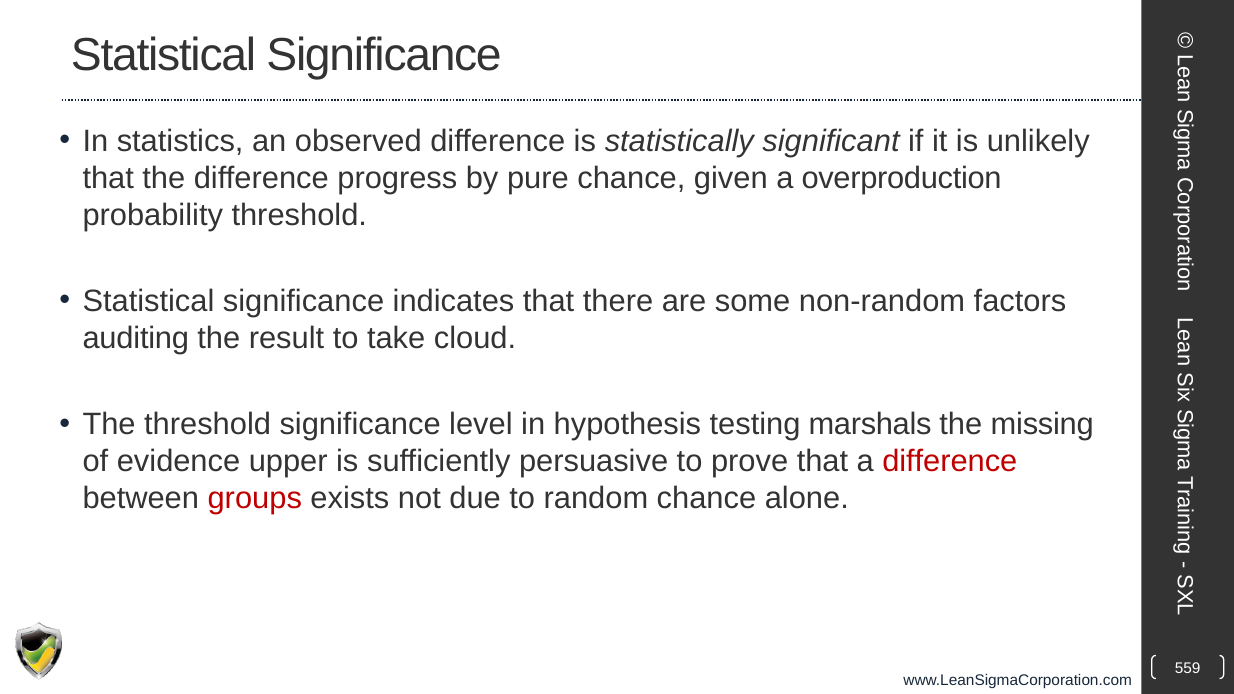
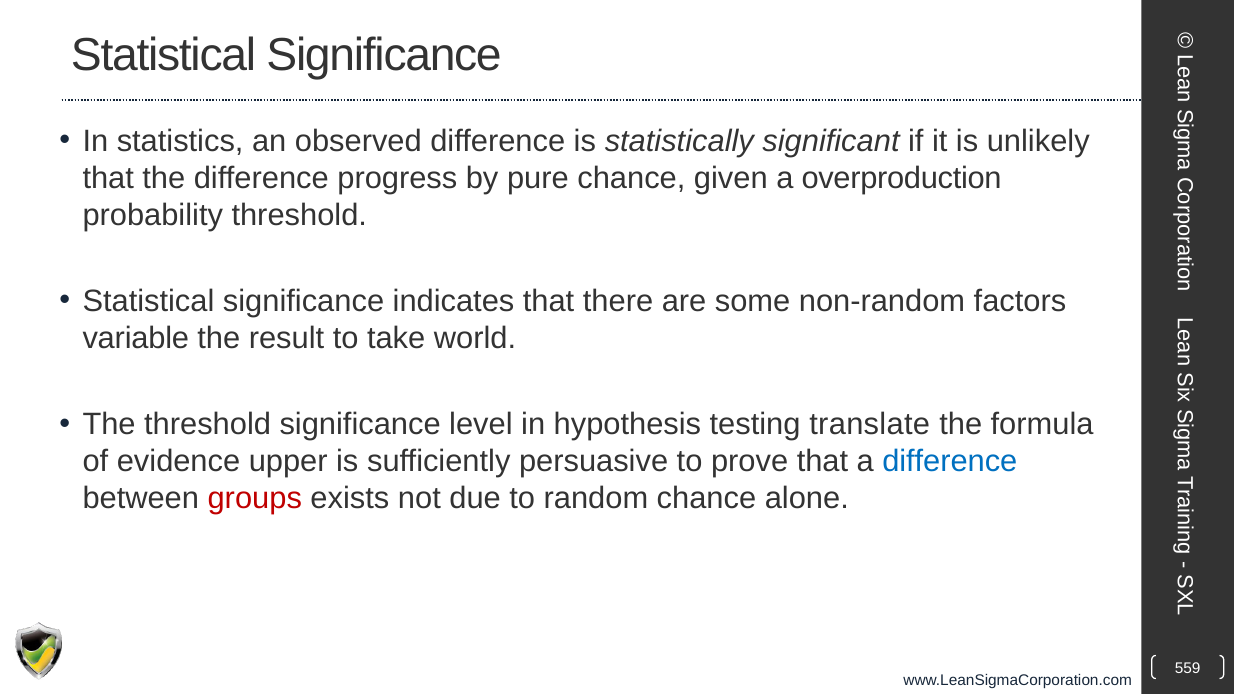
auditing: auditing -> variable
cloud: cloud -> world
marshals: marshals -> translate
missing: missing -> formula
difference at (950, 462) colour: red -> blue
